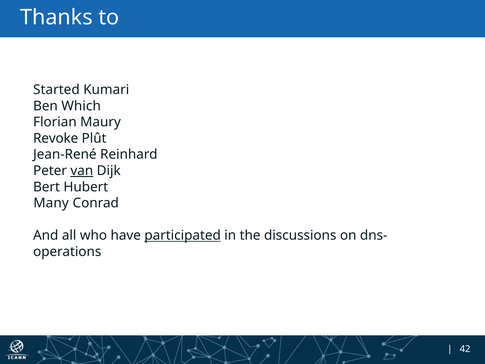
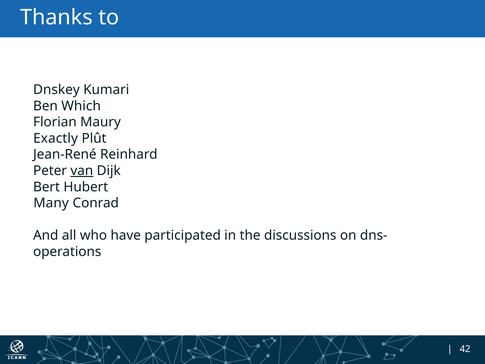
Started: Started -> Dnskey
Revoke: Revoke -> Exactly
participated underline: present -> none
